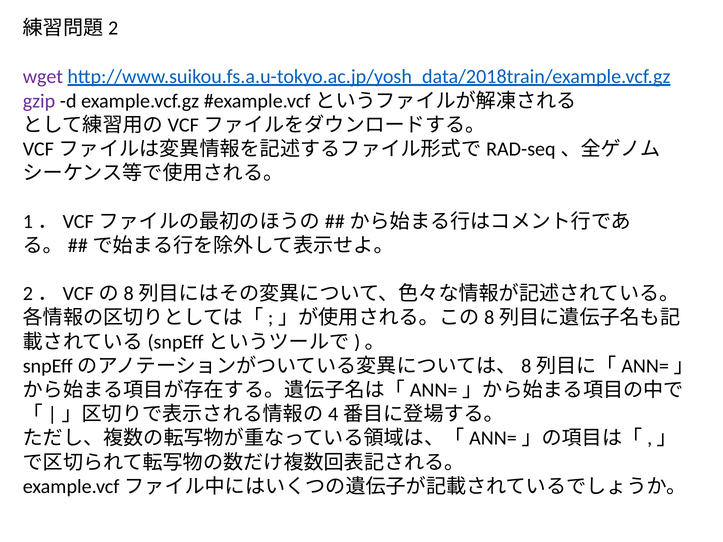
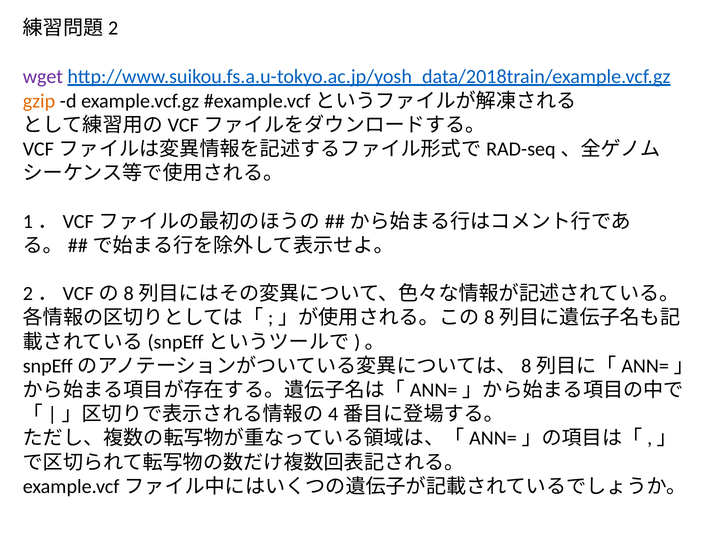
gzip colour: purple -> orange
